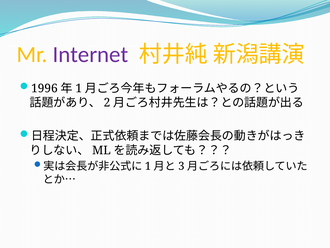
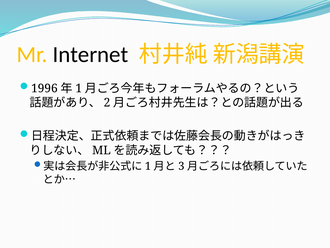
Internet colour: purple -> black
